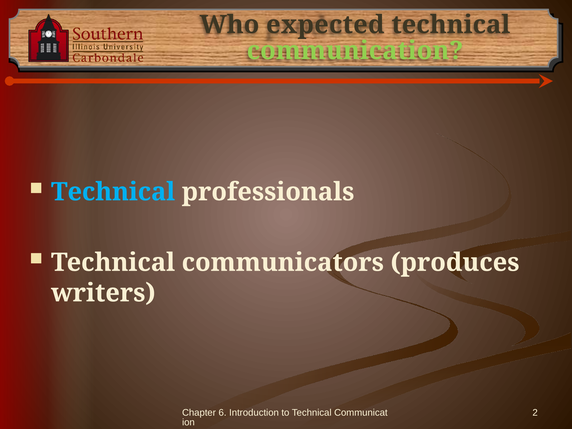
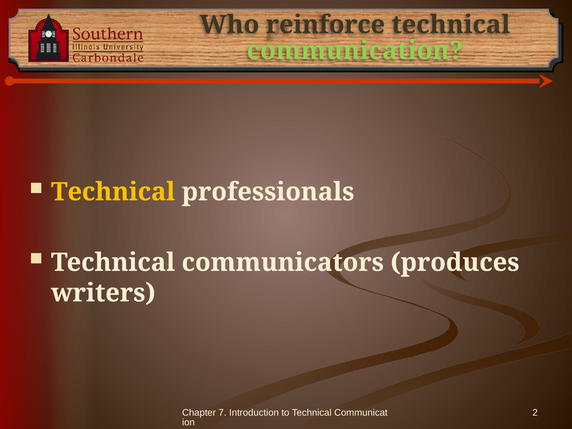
expected: expected -> reinforce
Technical at (113, 192) colour: light blue -> yellow
6: 6 -> 7
